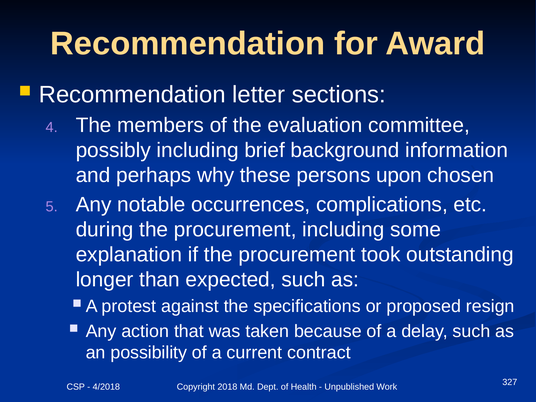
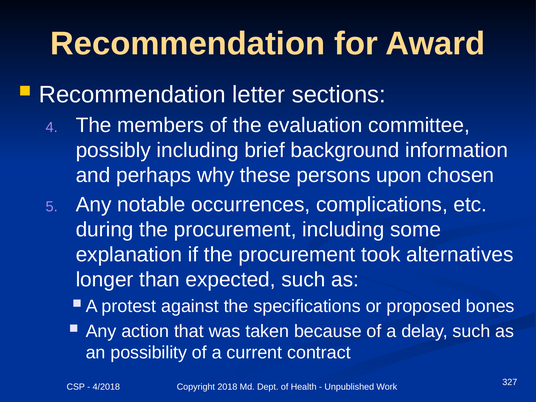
outstanding: outstanding -> alternatives
resign: resign -> bones
